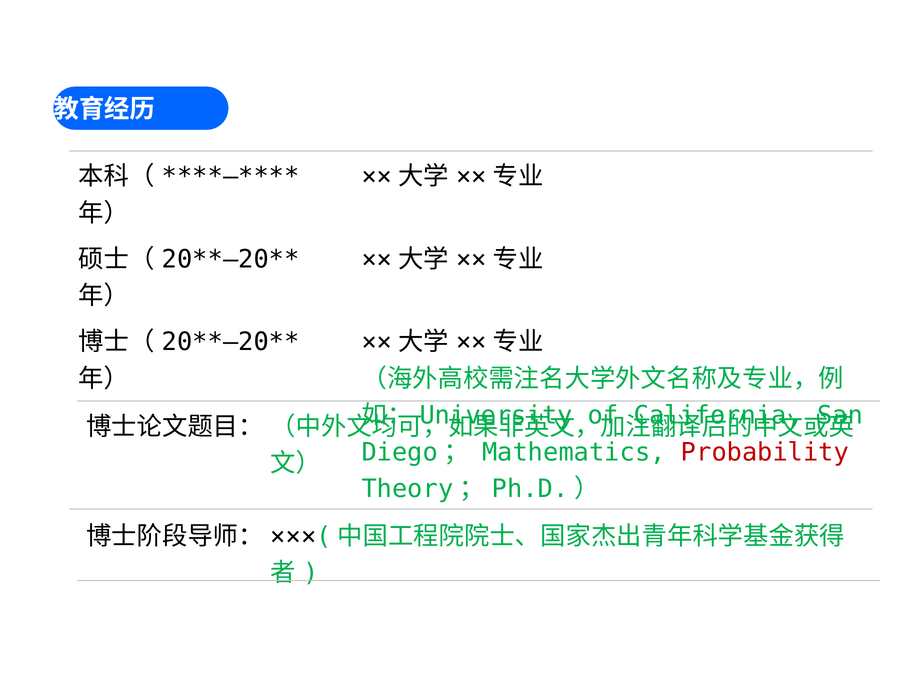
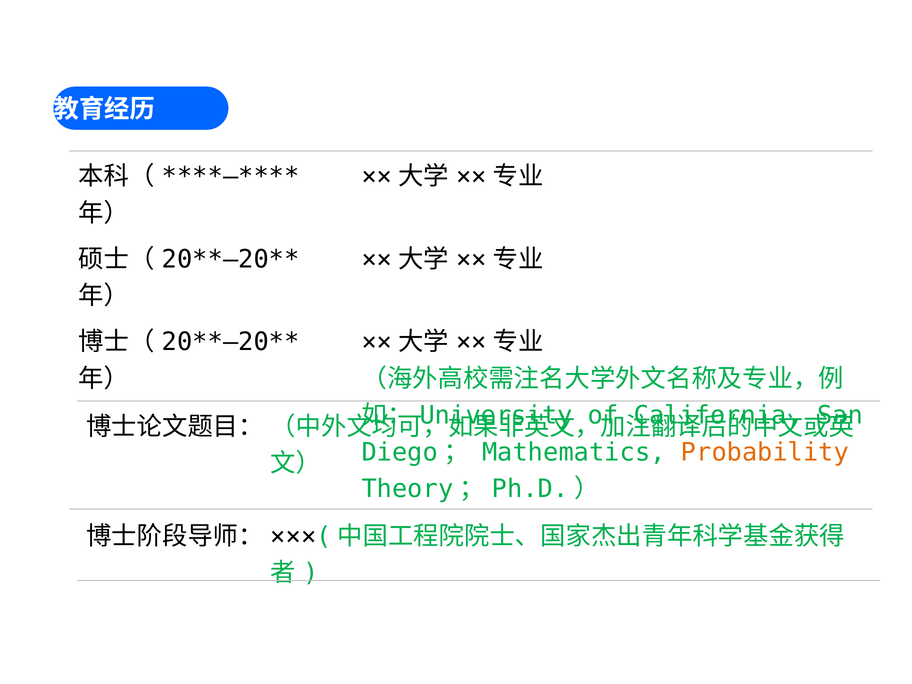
Probability colour: red -> orange
